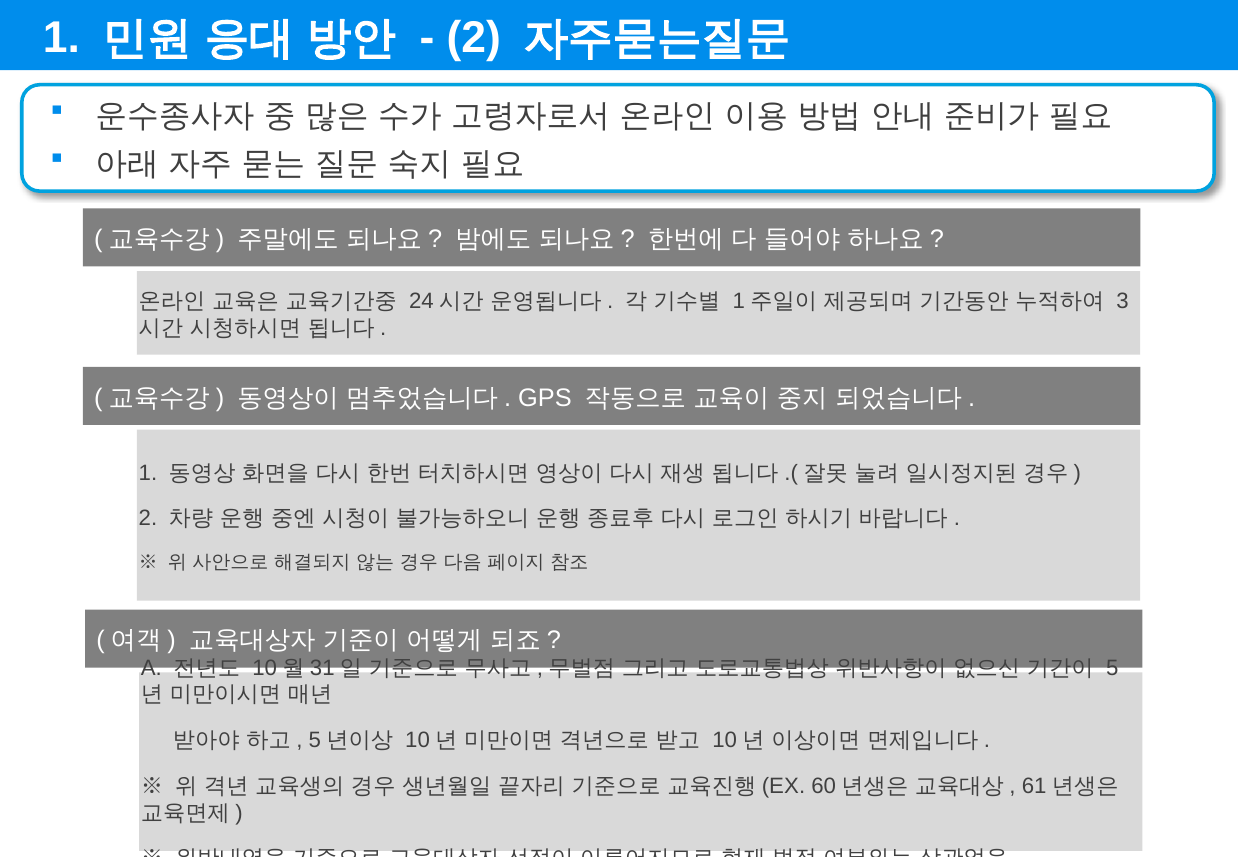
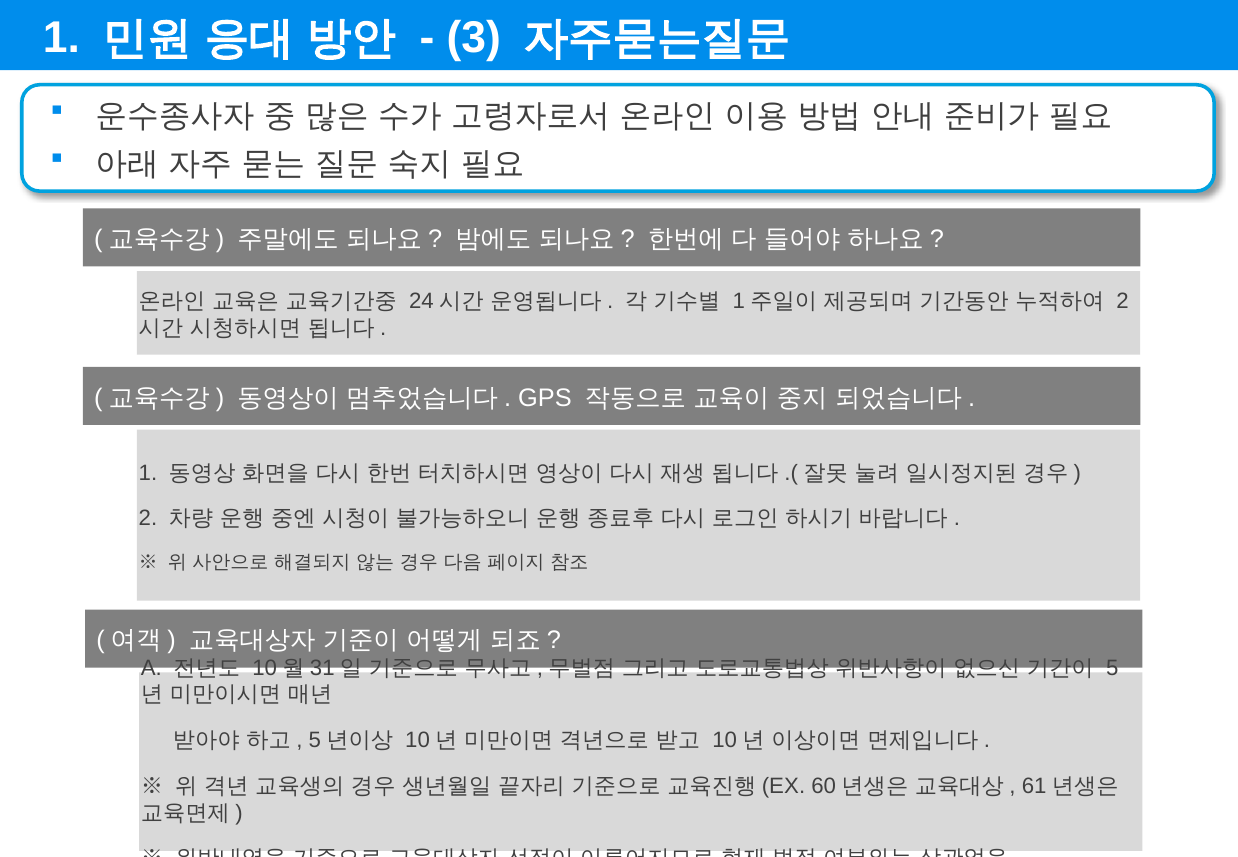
2 at (474, 38): 2 -> 3
3 at (1123, 301): 3 -> 2
